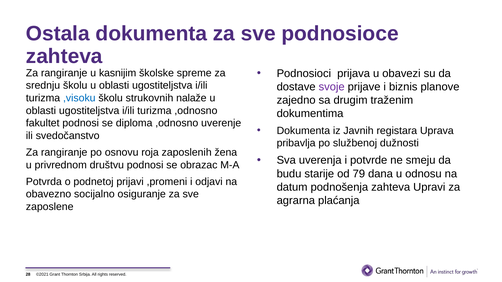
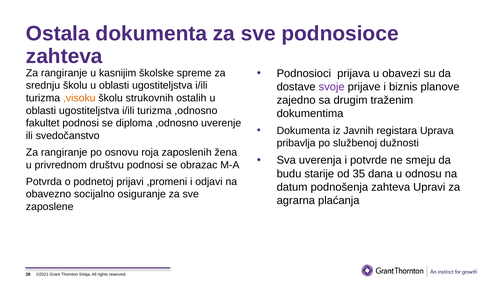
,visoku colour: blue -> orange
nalaže: nalaže -> ostalih
79: 79 -> 35
